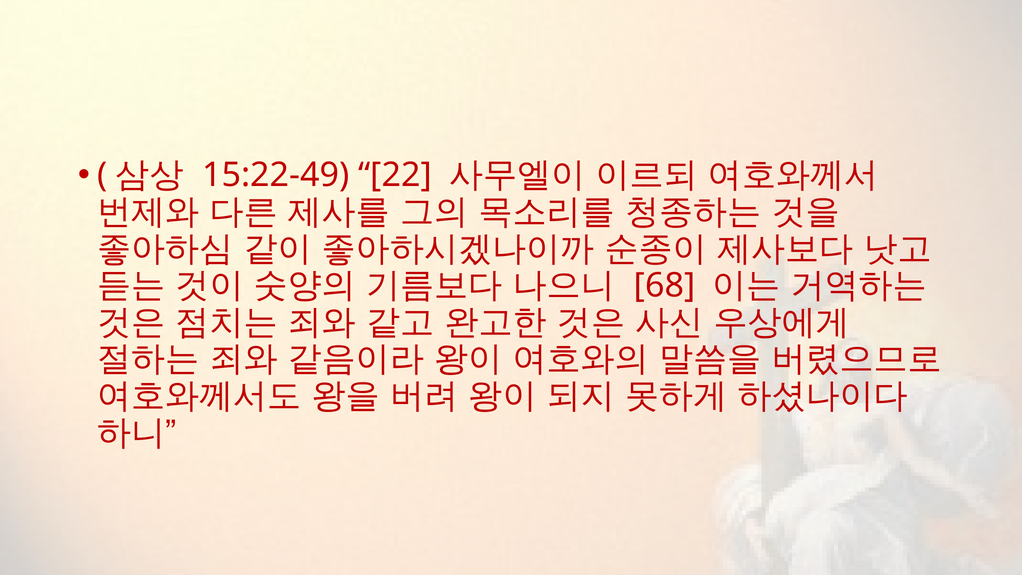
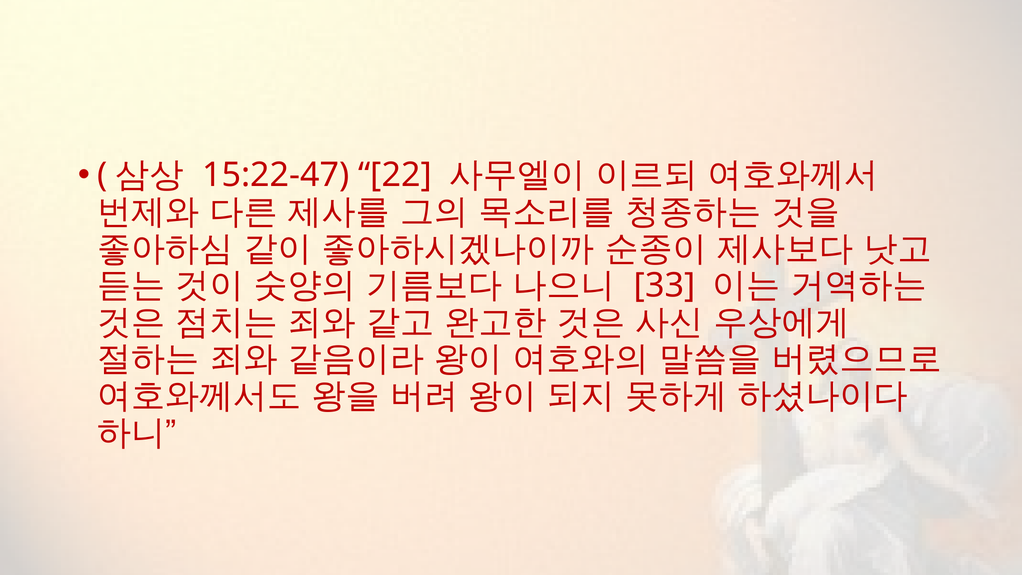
15:22-49: 15:22-49 -> 15:22-47
68: 68 -> 33
